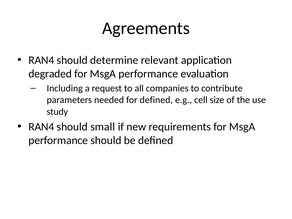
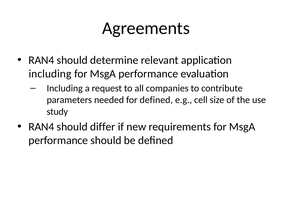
degraded at (50, 74): degraded -> including
small: small -> differ
